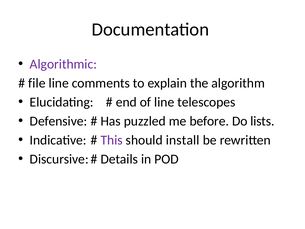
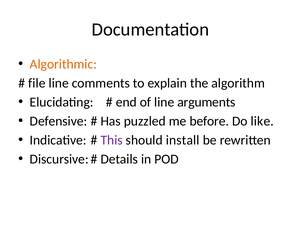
Algorithmic colour: purple -> orange
telescopes: telescopes -> arguments
lists: lists -> like
